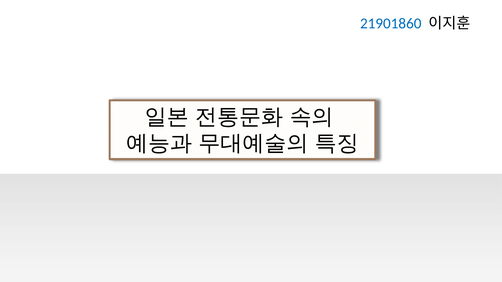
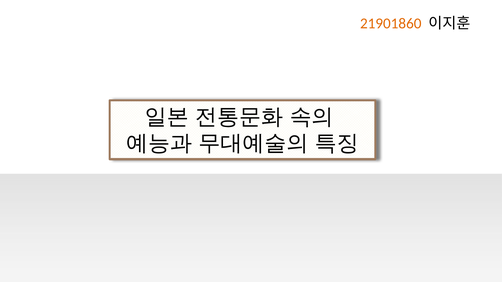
21901860 colour: blue -> orange
